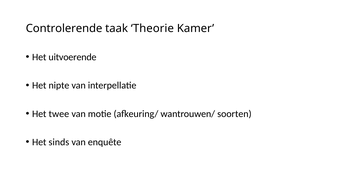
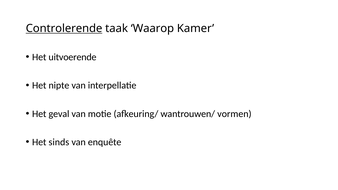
Controlerende underline: none -> present
Theorie: Theorie -> Waarop
twee: twee -> geval
soorten: soorten -> vormen
